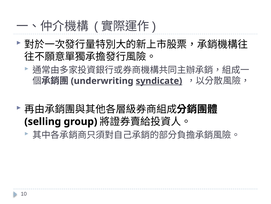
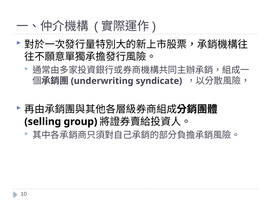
syndicate underline: present -> none
